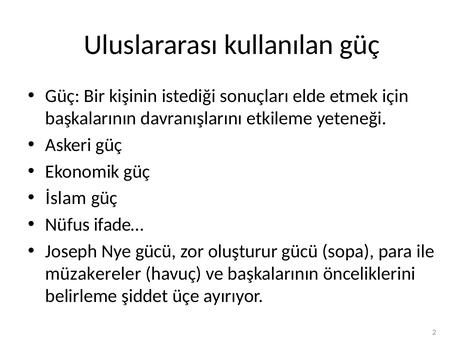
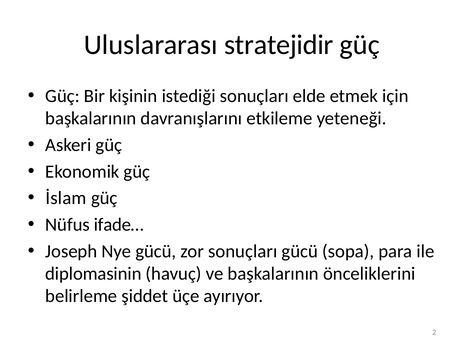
kullanılan: kullanılan -> stratejidir
zor oluşturur: oluşturur -> sonuçları
müzakereler: müzakereler -> diplomasinin
